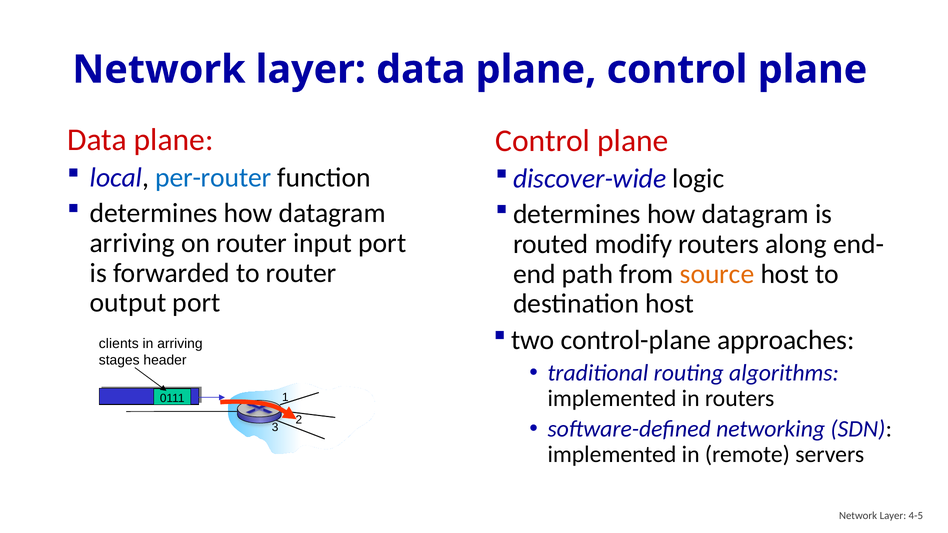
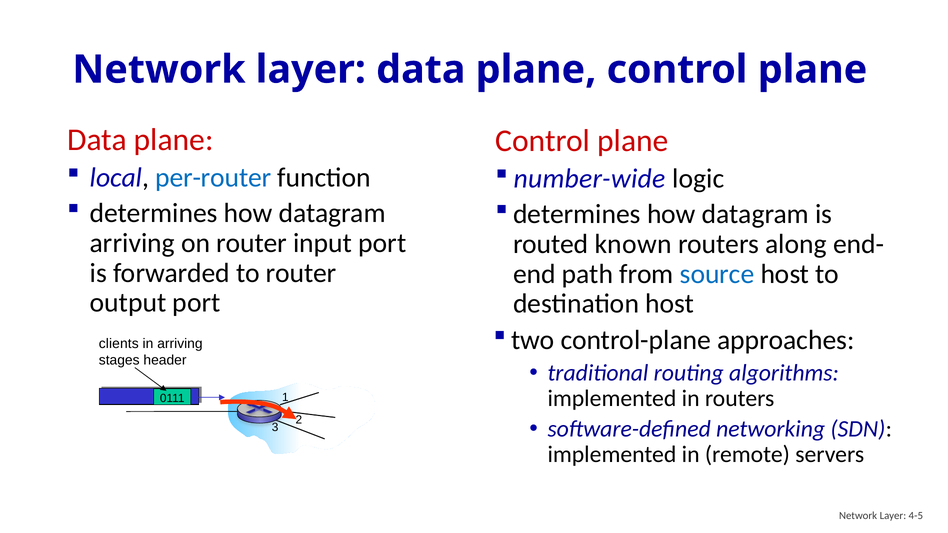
discover-wide: discover-wide -> number-wide
modify: modify -> known
source colour: orange -> blue
